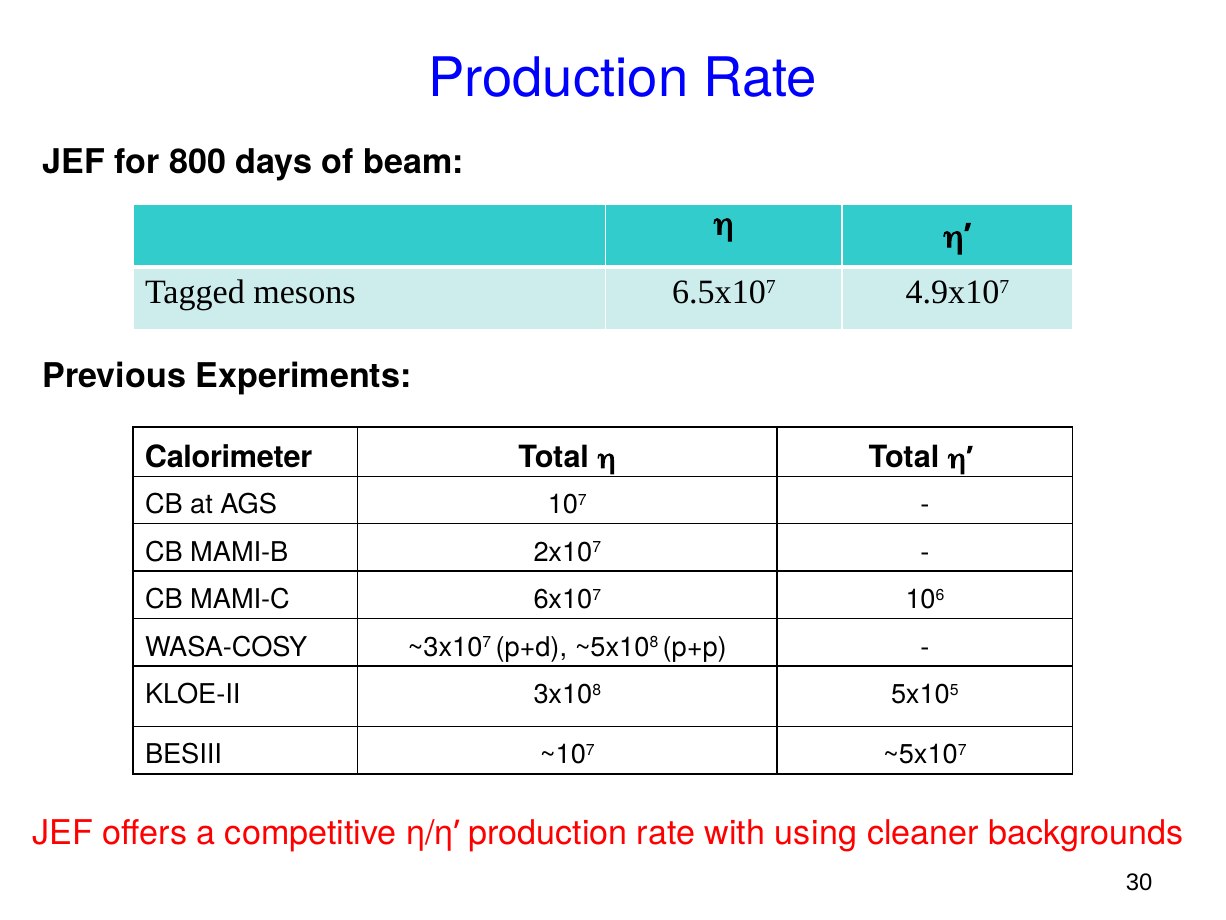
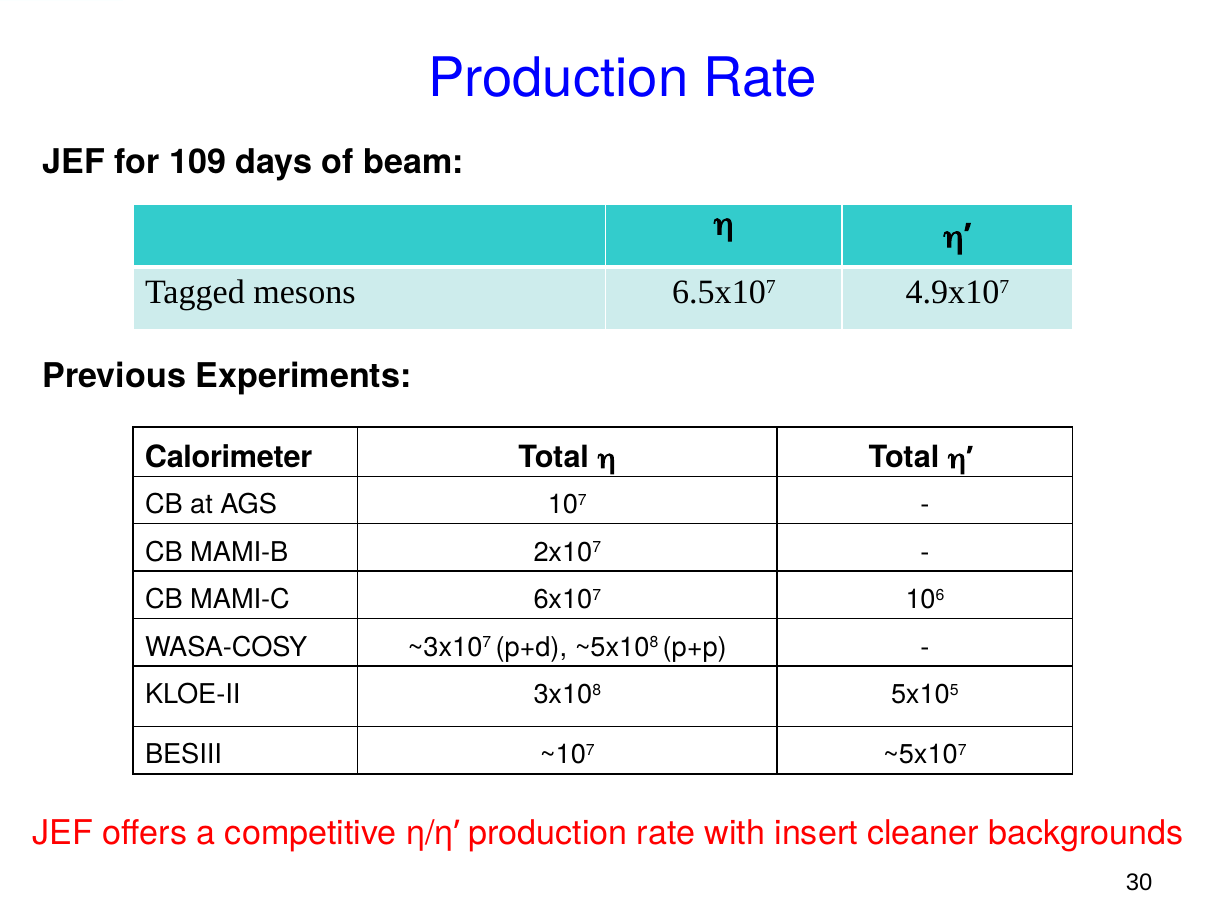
800: 800 -> 109
using: using -> insert
